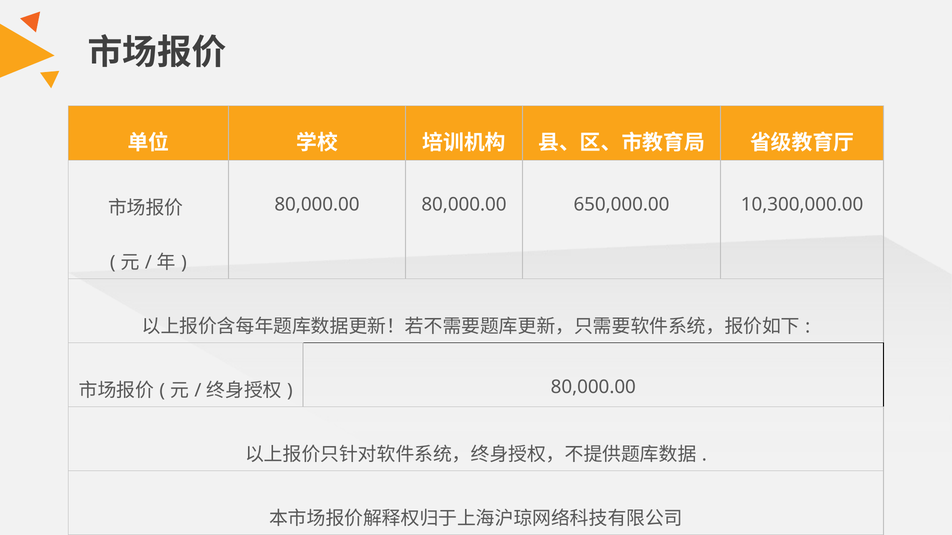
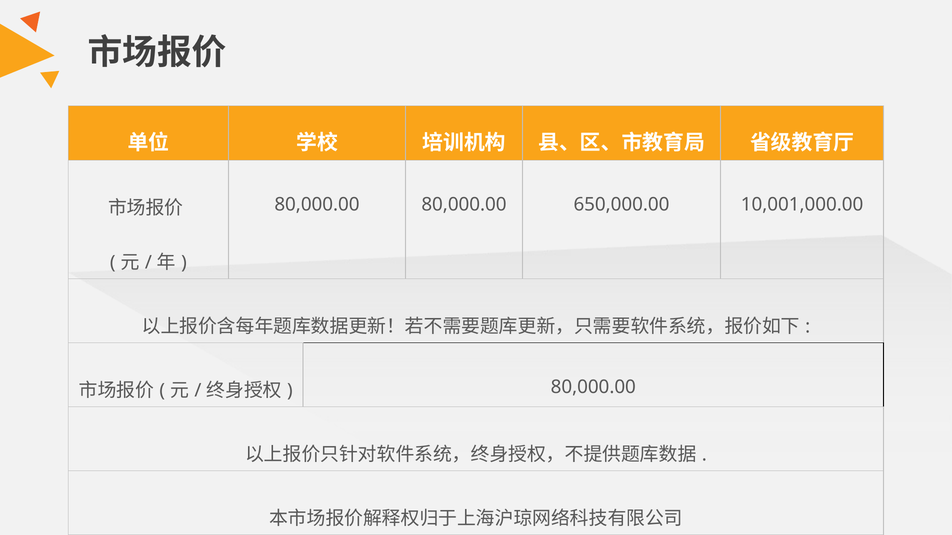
10,300,000.00: 10,300,000.00 -> 10,001,000.00
